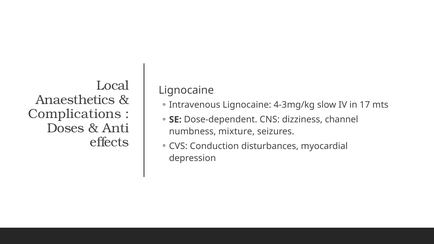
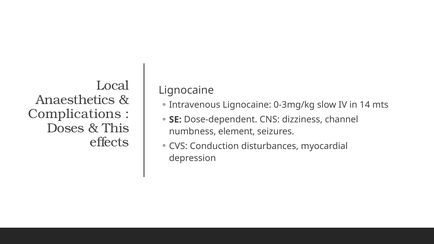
4-3mg/kg: 4-3mg/kg -> 0-3mg/kg
17: 17 -> 14
Anti: Anti -> This
mixture: mixture -> element
